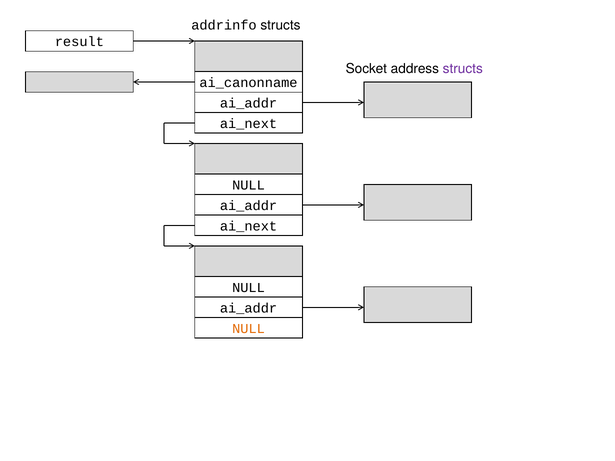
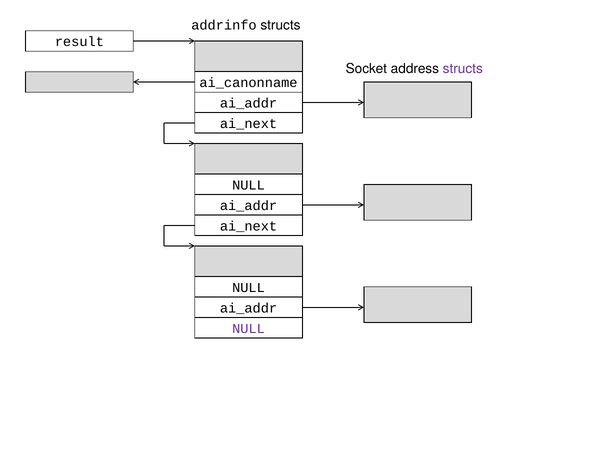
NULL at (249, 329) colour: orange -> purple
